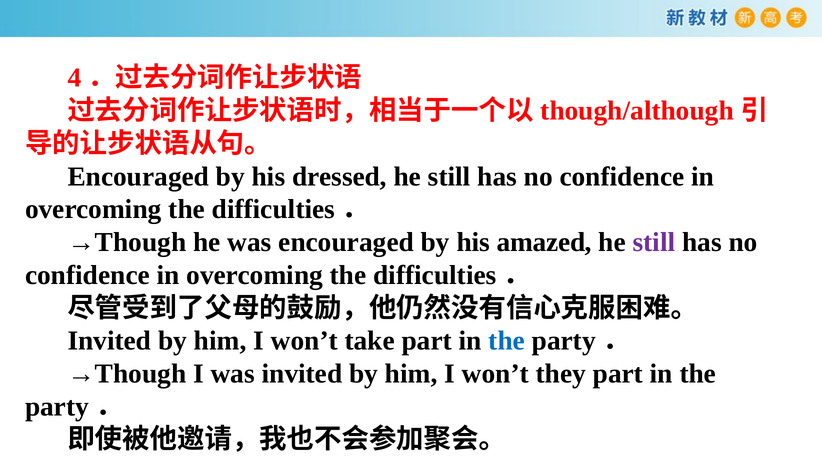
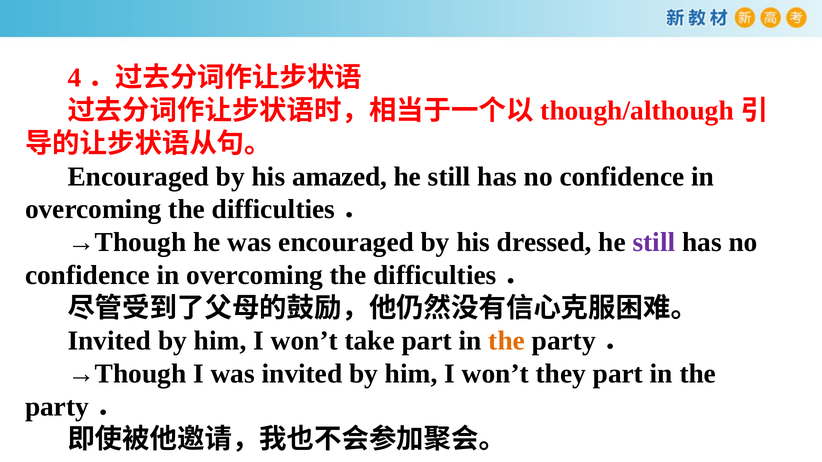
dressed: dressed -> amazed
amazed: amazed -> dressed
the at (507, 341) colour: blue -> orange
